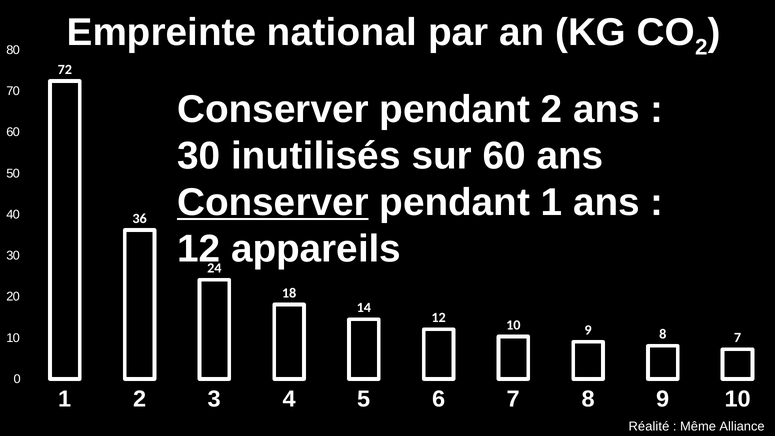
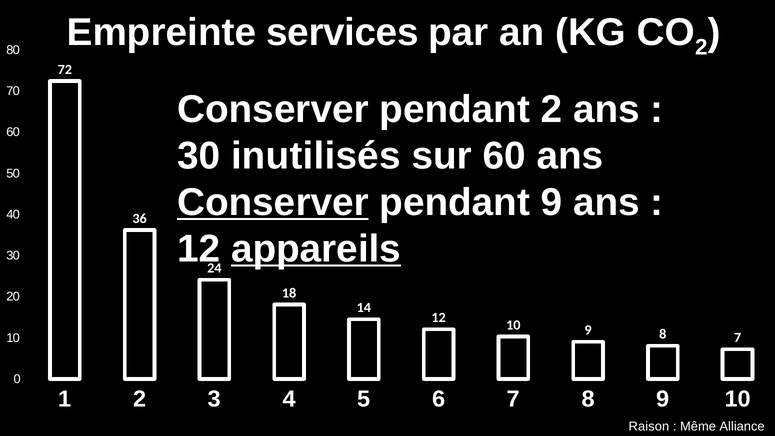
national: national -> services
pendant 1: 1 -> 9
appareils underline: none -> present
Réalité: Réalité -> Raison
